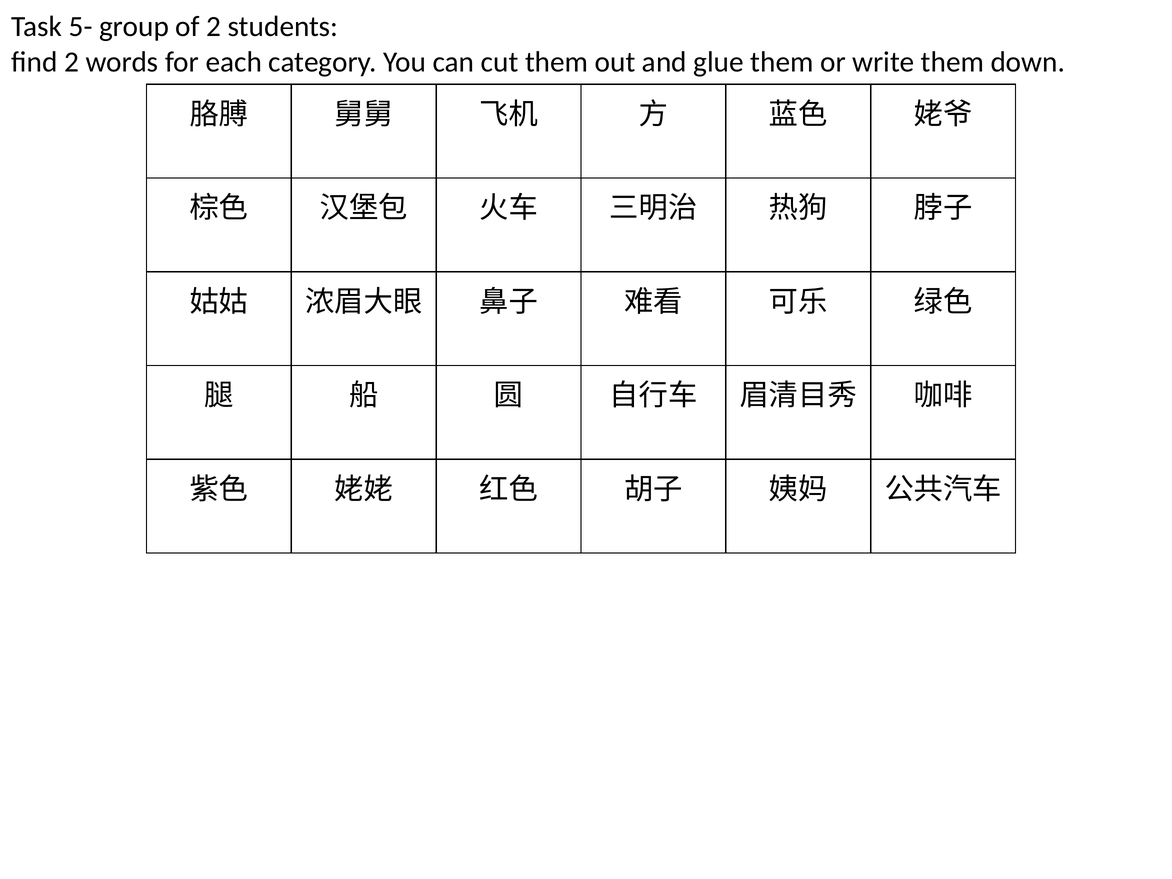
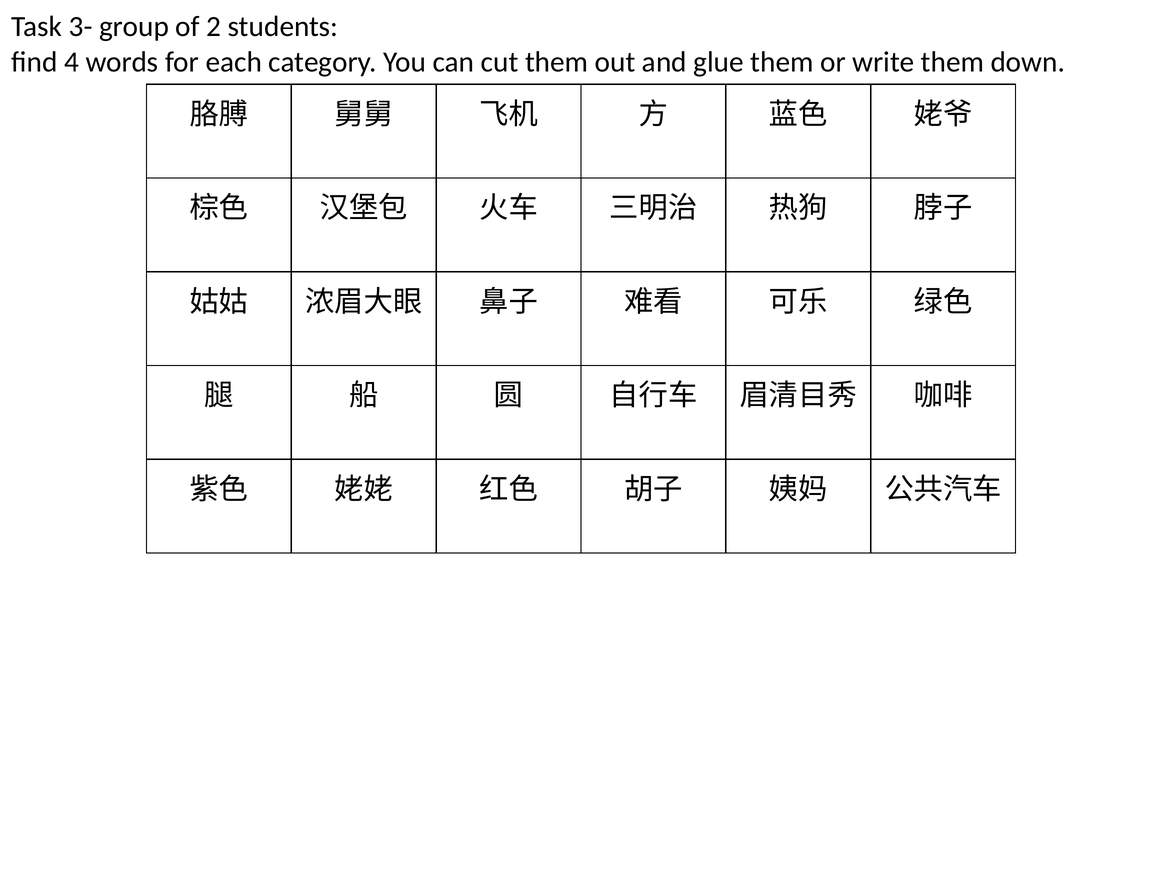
5-: 5- -> 3-
find 2: 2 -> 4
